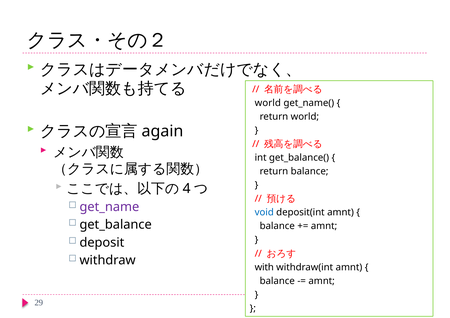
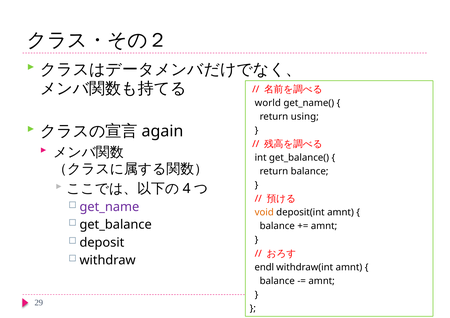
return world: world -> using
void colour: blue -> orange
with: with -> endl
